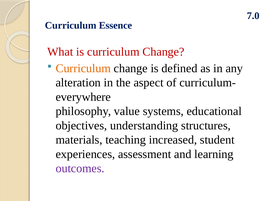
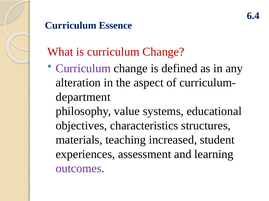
7.0: 7.0 -> 6.4
Curriculum at (83, 69) colour: orange -> purple
everywhere: everywhere -> department
understanding: understanding -> characteristics
